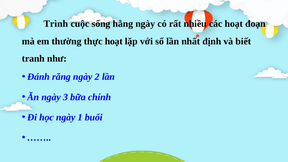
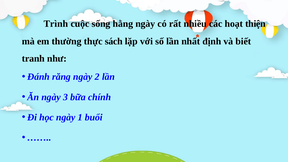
đoạn: đoạn -> thiện
thực hoạt: hoạt -> sách
